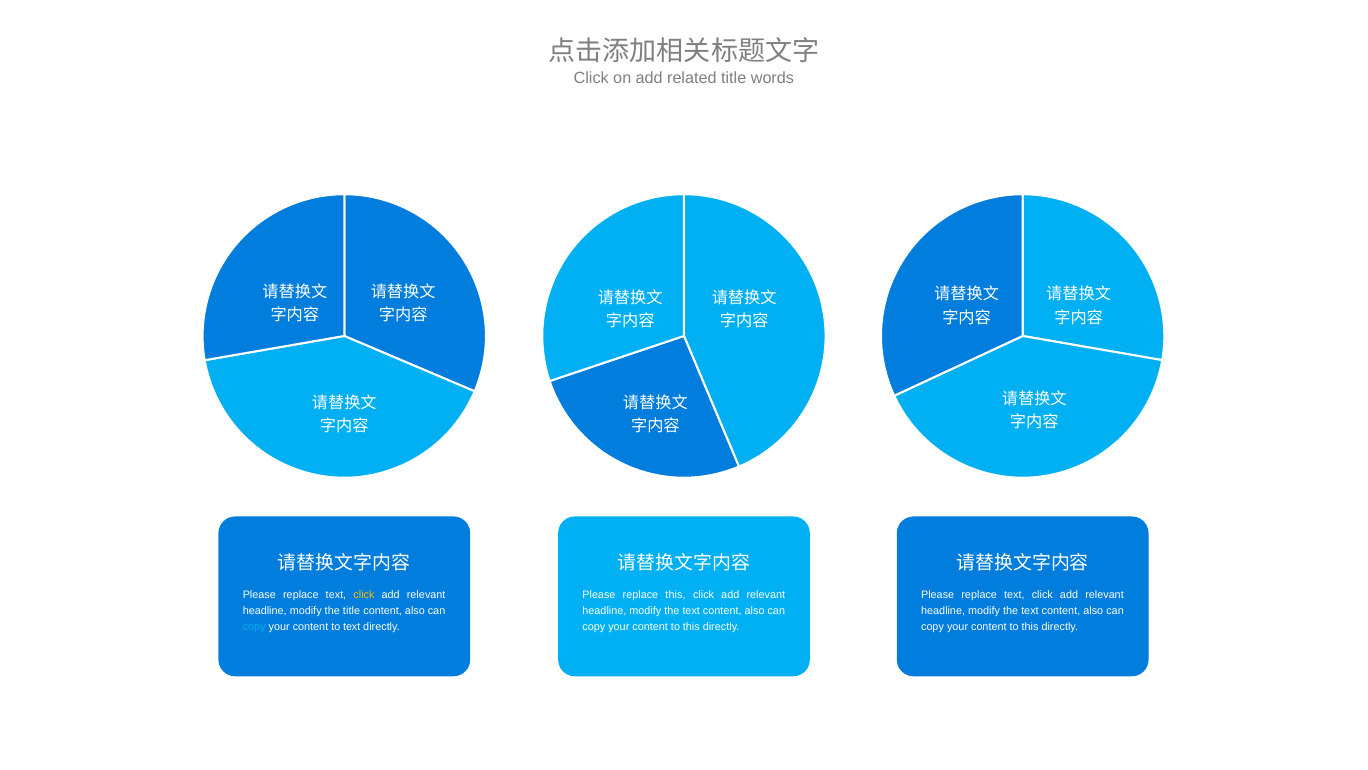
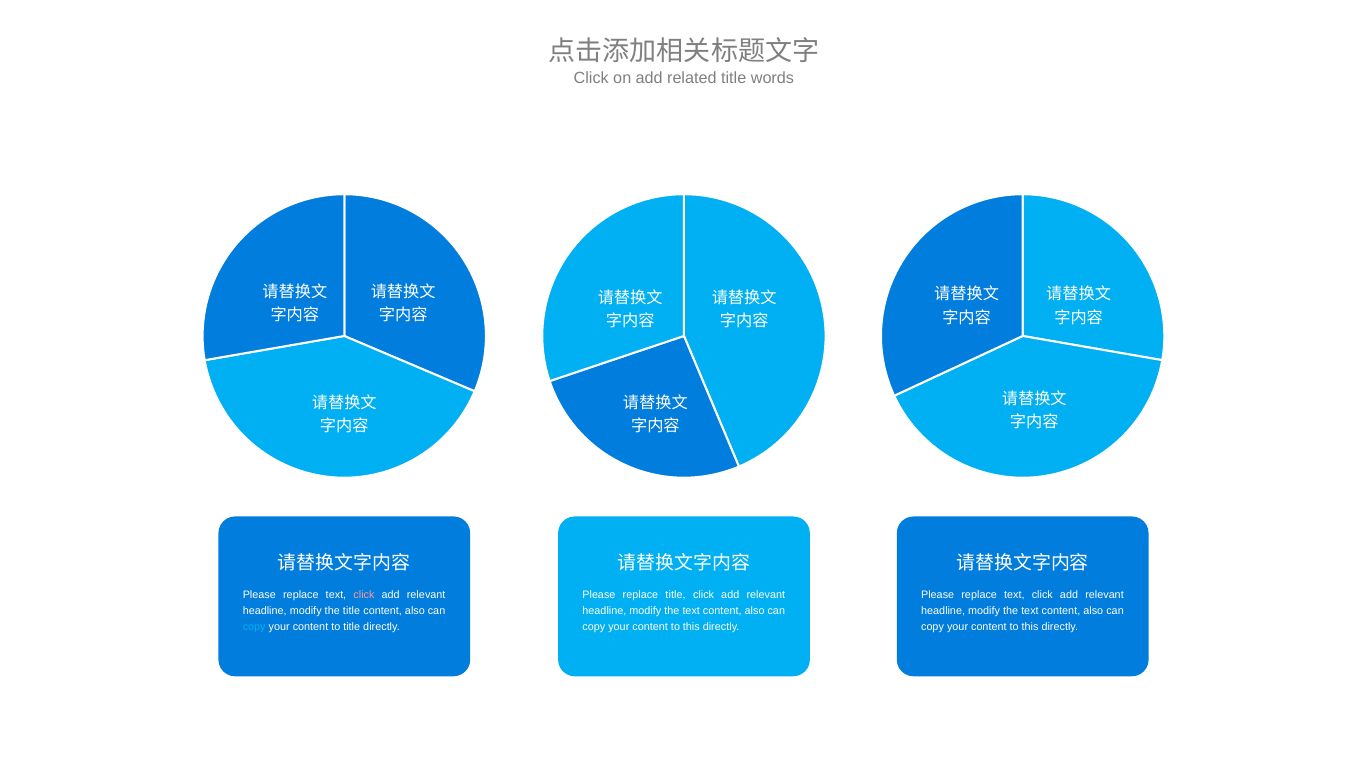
click at (364, 595) colour: yellow -> pink
replace this: this -> title
to text: text -> title
